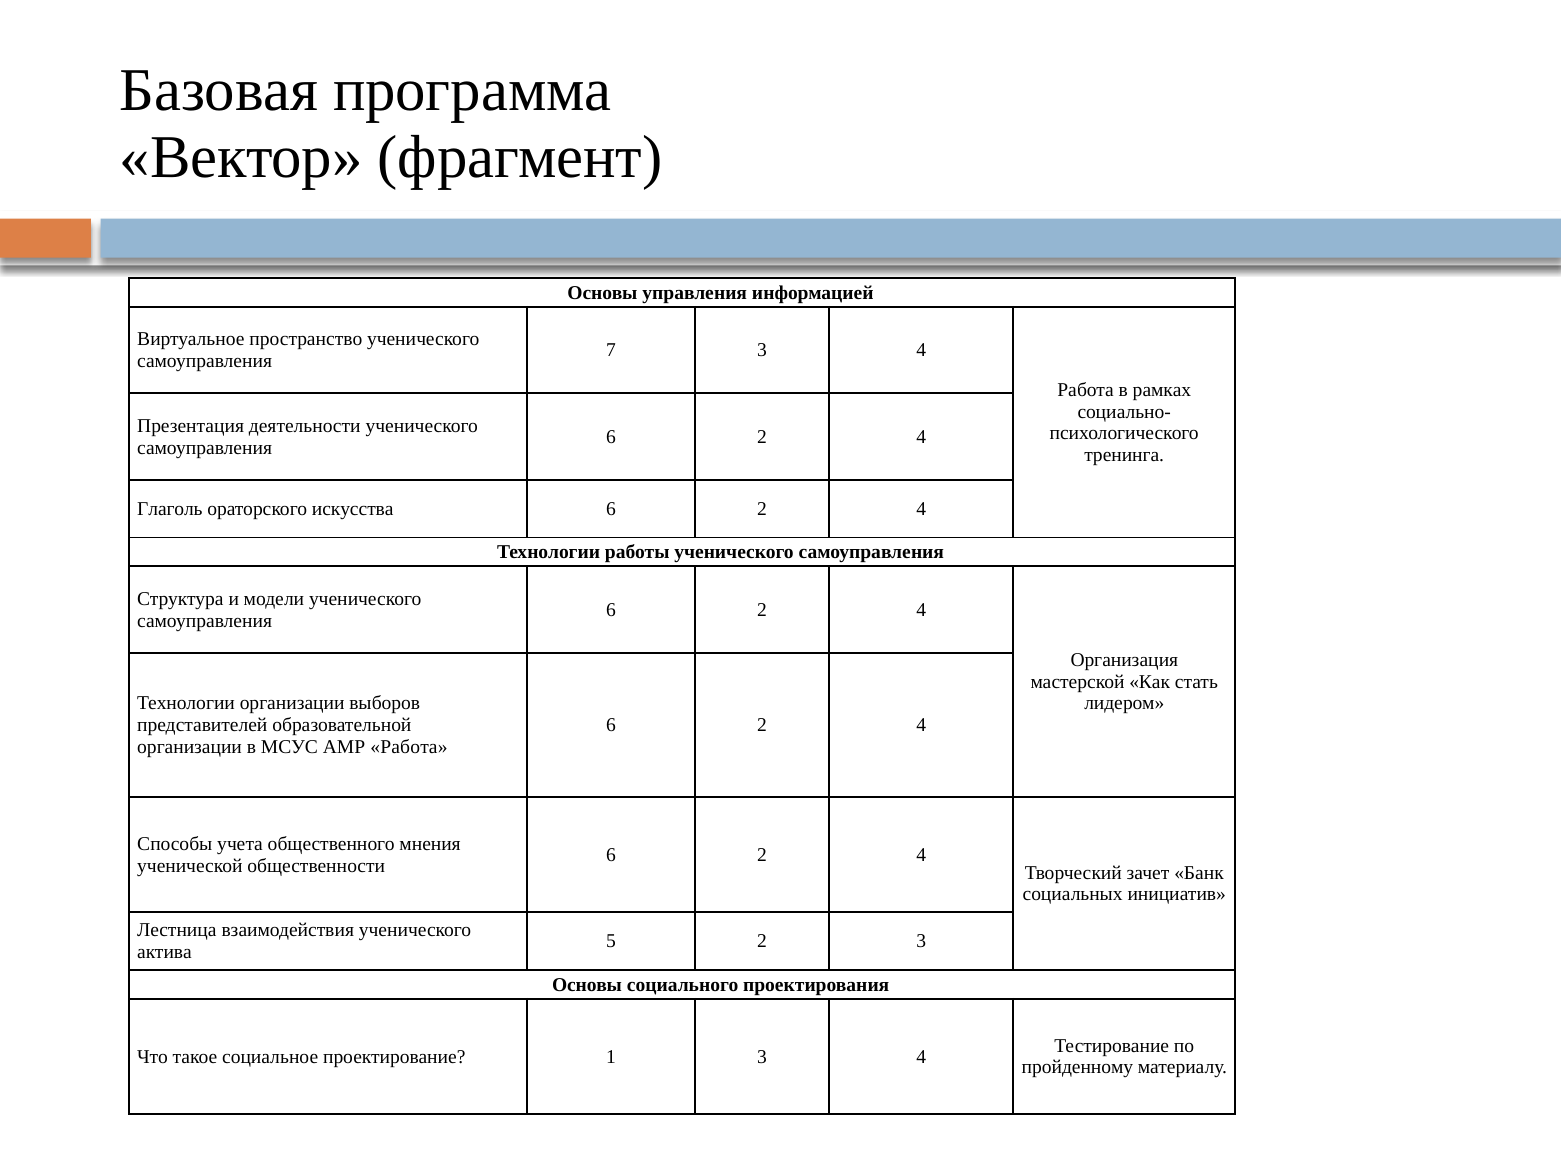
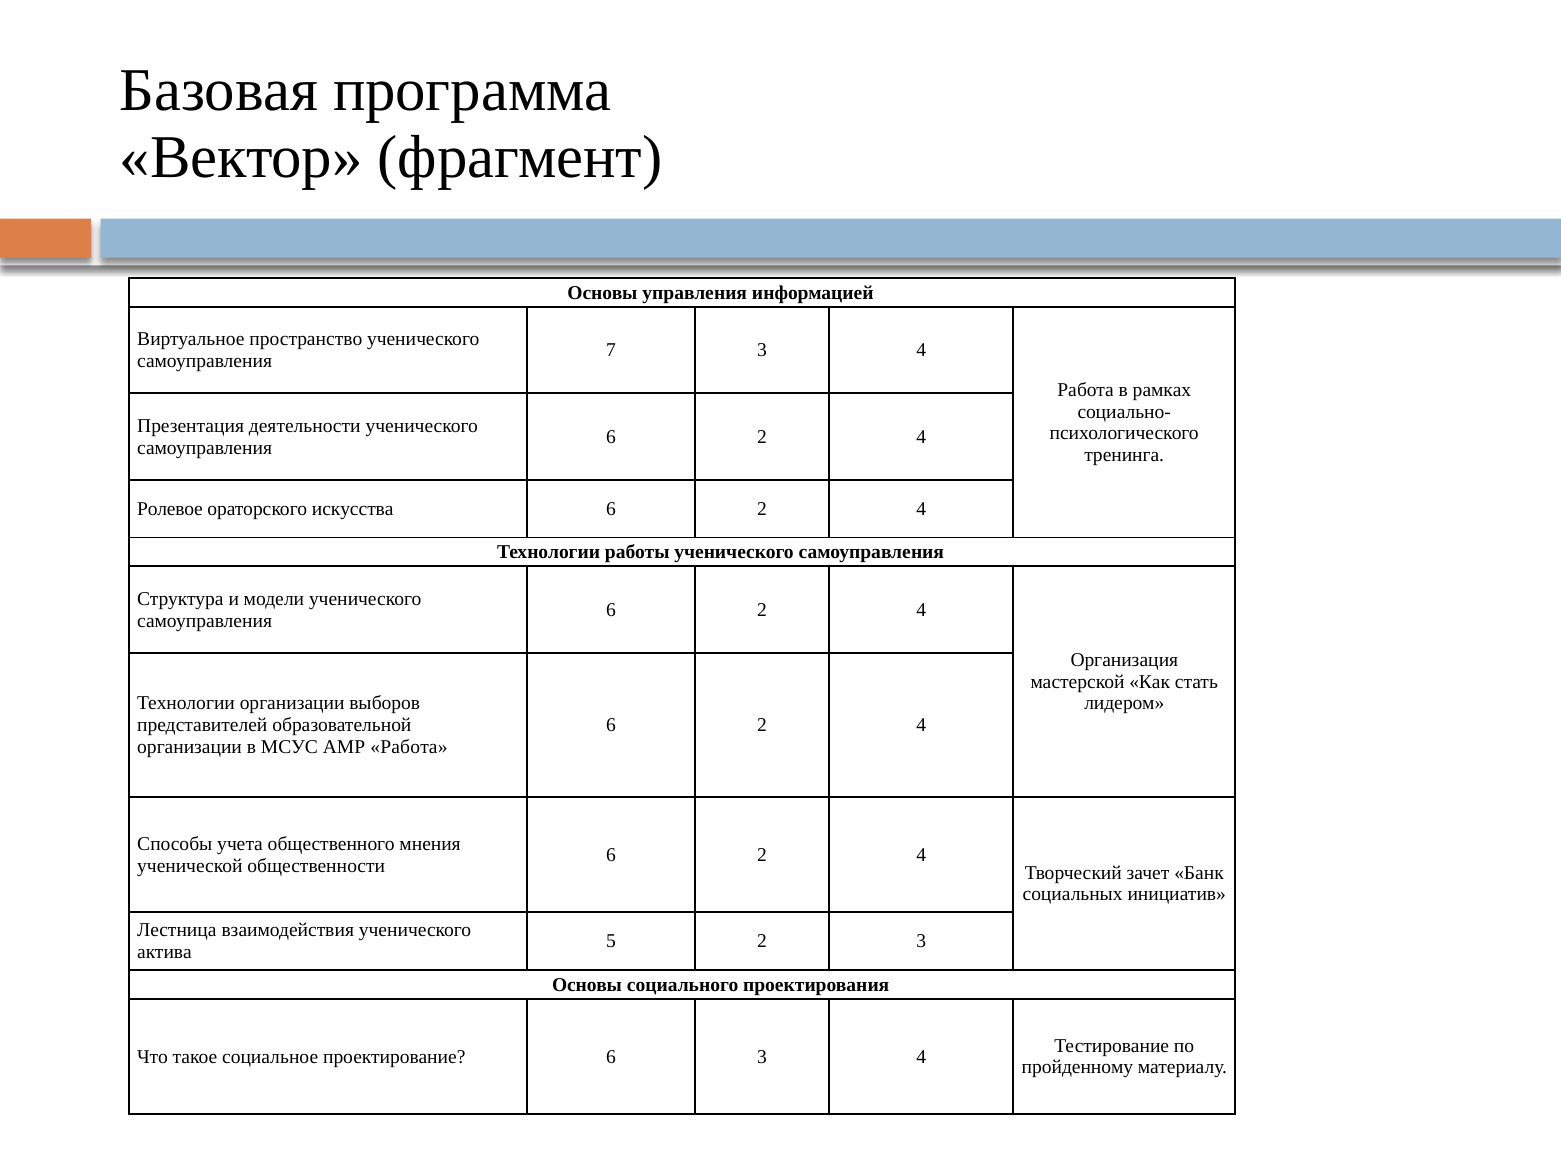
Глаголь: Глаголь -> Ролевое
проектирование 1: 1 -> 6
